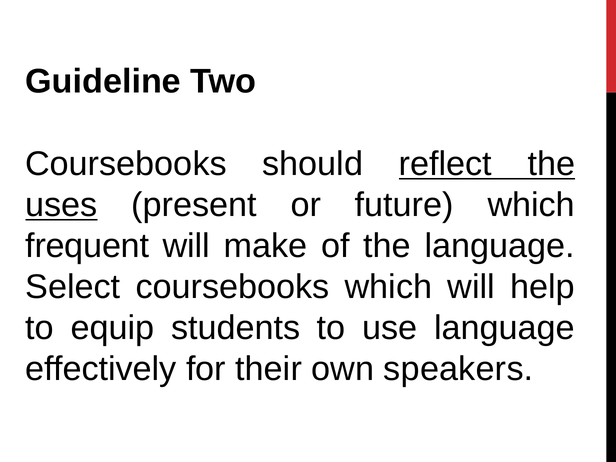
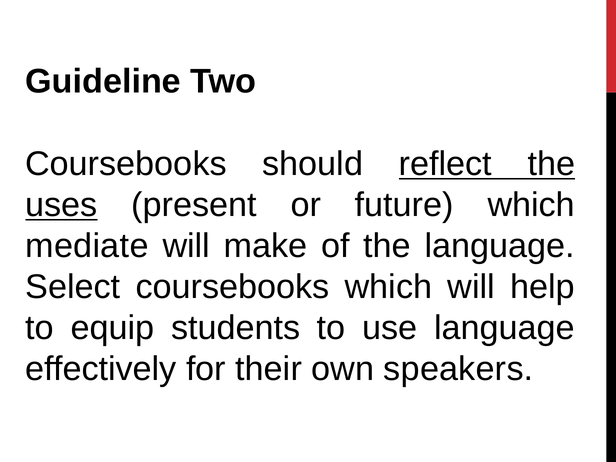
frequent: frequent -> mediate
